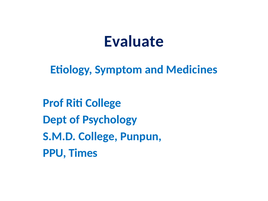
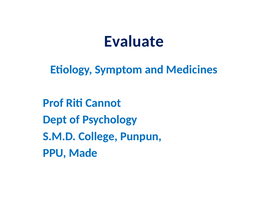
Riti College: College -> Cannot
Times: Times -> Made
